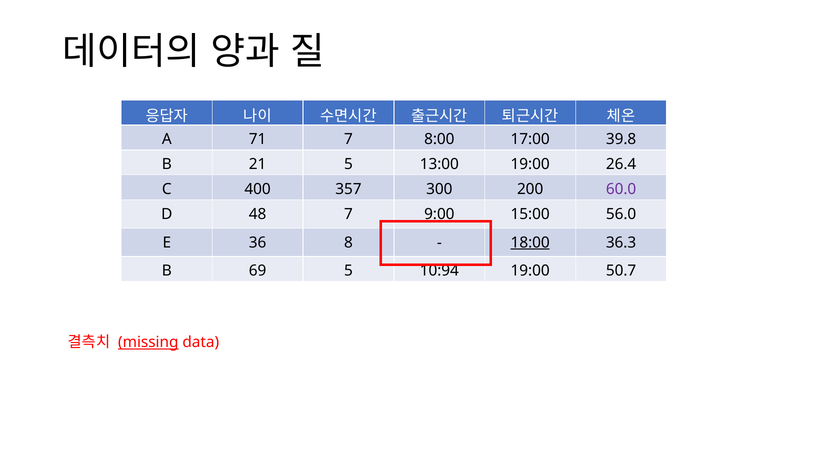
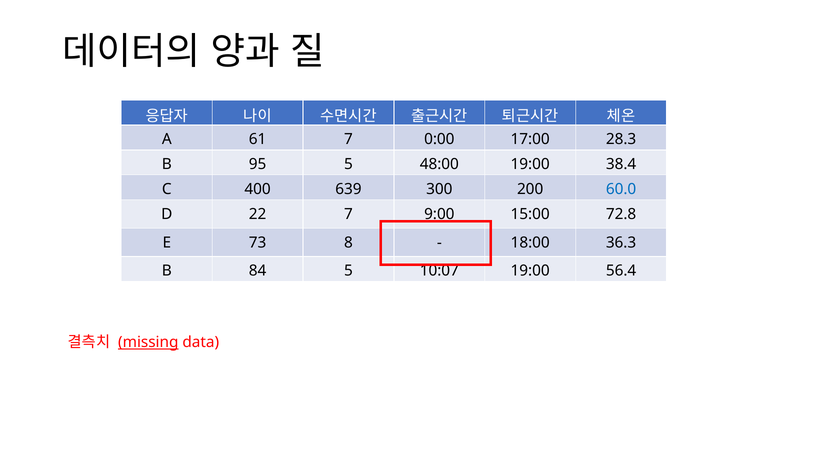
71: 71 -> 61
8:00: 8:00 -> 0:00
39.8: 39.8 -> 28.3
21: 21 -> 95
13:00: 13:00 -> 48:00
26.4: 26.4 -> 38.4
357: 357 -> 639
60.0 colour: purple -> blue
48: 48 -> 22
56.0: 56.0 -> 72.8
36: 36 -> 73
18:00 underline: present -> none
69: 69 -> 84
10:94: 10:94 -> 10:07
50.7: 50.7 -> 56.4
